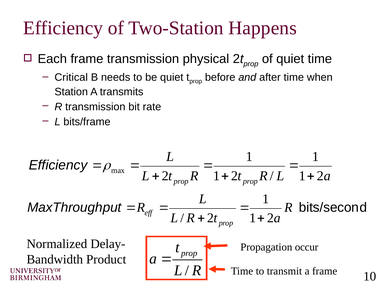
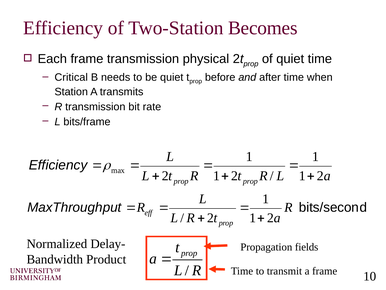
Happens: Happens -> Becomes
occur: occur -> fields
